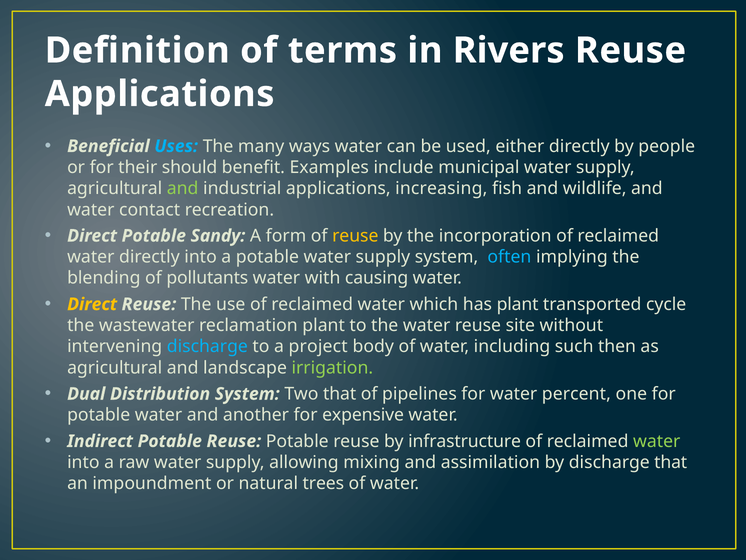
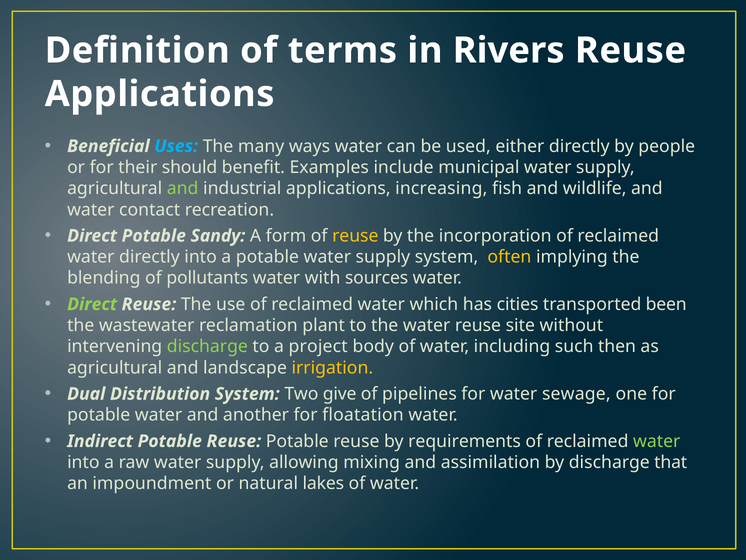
often colour: light blue -> yellow
causing: causing -> sources
Direct at (92, 304) colour: yellow -> light green
has plant: plant -> cities
cycle: cycle -> been
discharge at (207, 346) colour: light blue -> light green
irrigation colour: light green -> yellow
Two that: that -> give
percent: percent -> sewage
expensive: expensive -> floatation
infrastructure: infrastructure -> requirements
trees: trees -> lakes
